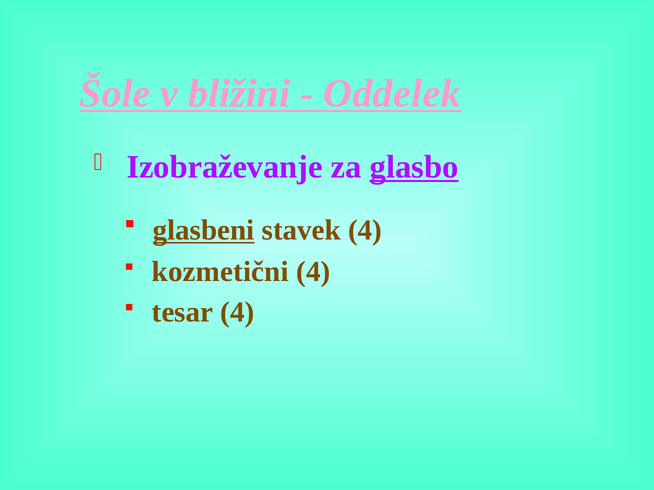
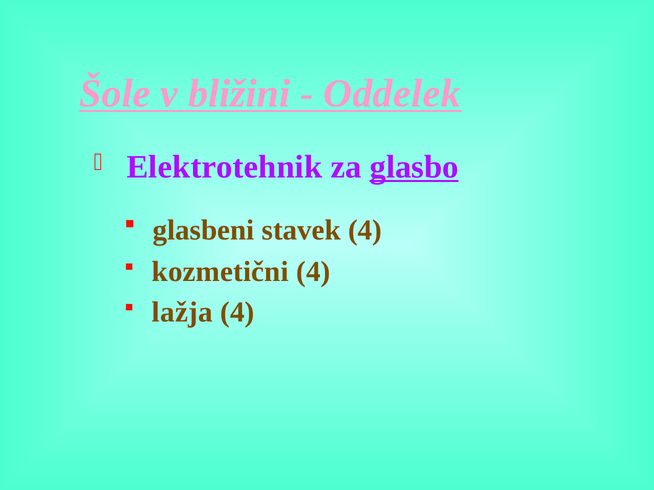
Izobraževanje: Izobraževanje -> Elektrotehnik
glasbeni underline: present -> none
tesar: tesar -> lažja
